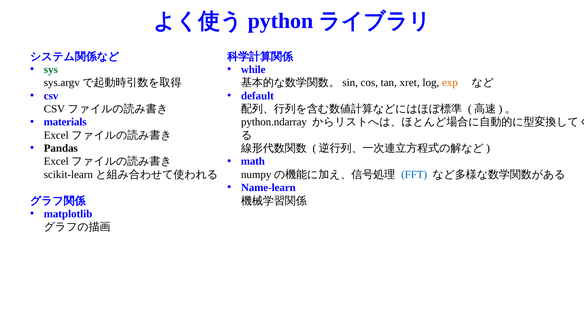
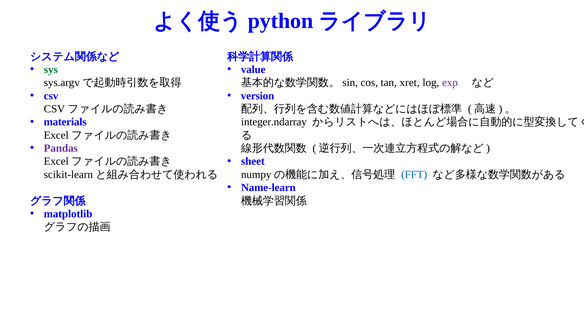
while: while -> value
exp colour: orange -> purple
default: default -> version
python.ndarray: python.ndarray -> integer.ndarray
Pandas colour: black -> purple
math: math -> sheet
